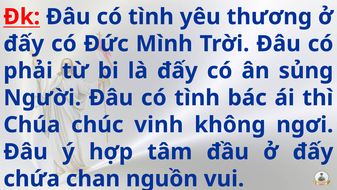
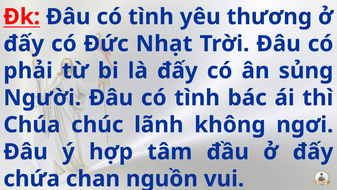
Mình: Mình -> Nhạt
vinh: vinh -> lãnh
